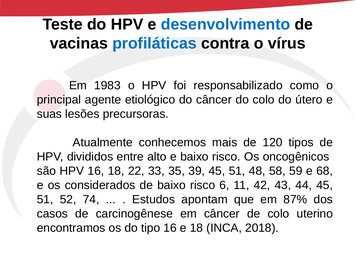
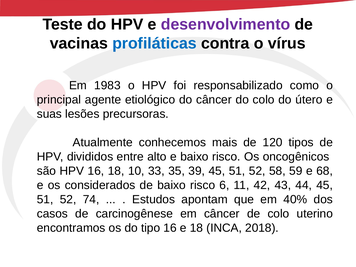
desenvolvimento colour: blue -> purple
22: 22 -> 10
39 45 51 48: 48 -> 52
87%: 87% -> 40%
